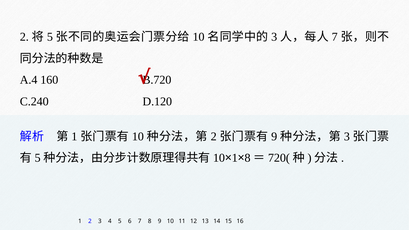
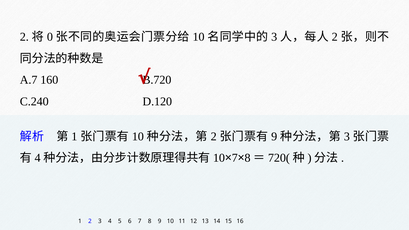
5 at (50, 37): 5 -> 0
7 at (335, 37): 7 -> 2
A.4: A.4 -> A.7
5 at (38, 158): 5 -> 4
1 at (235, 158): 1 -> 7
